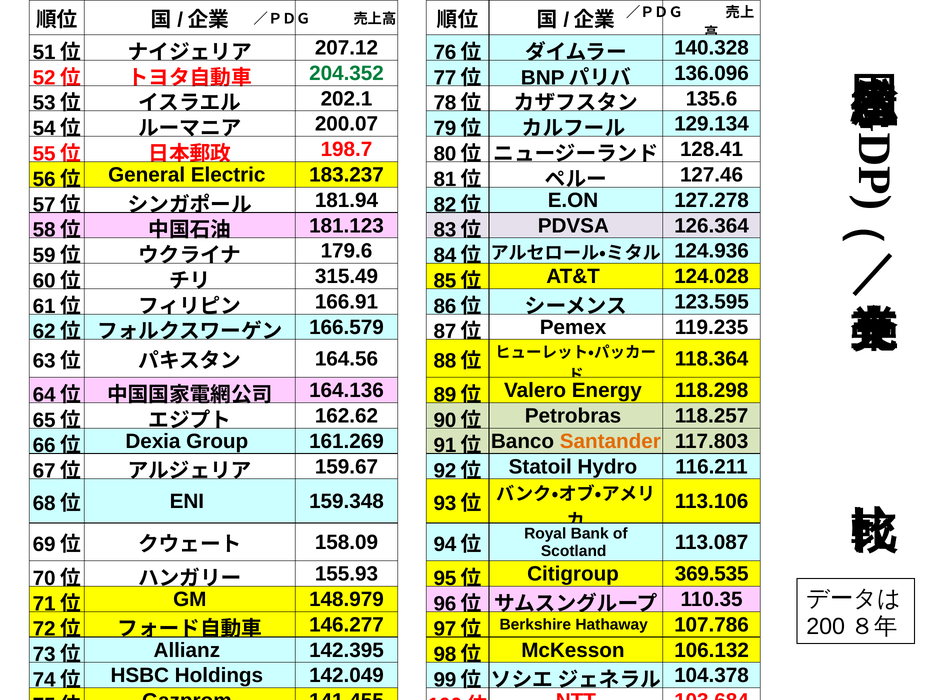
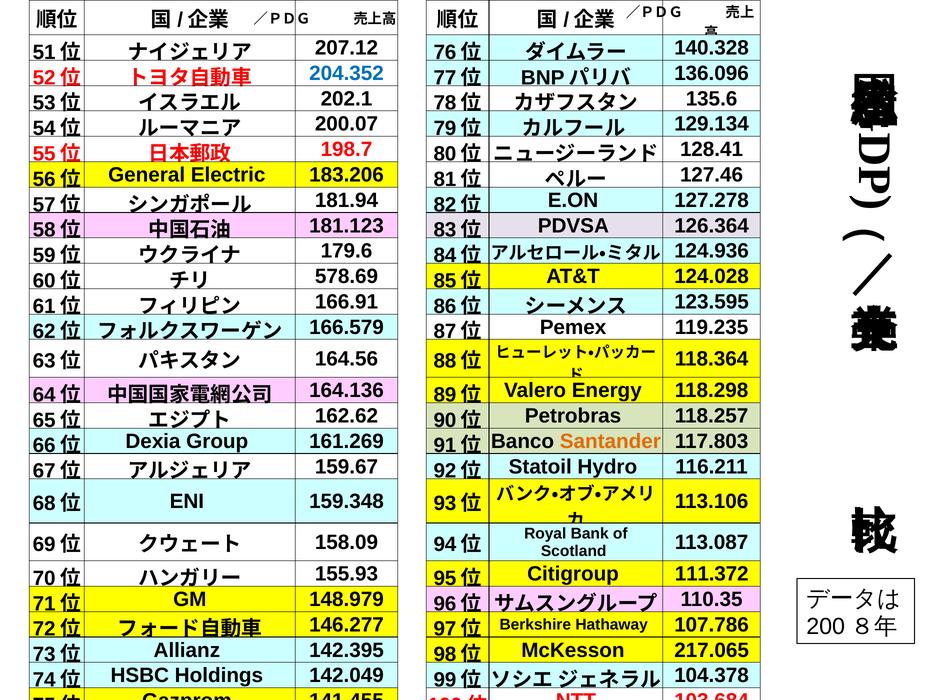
204.352 colour: green -> blue
183.237: 183.237 -> 183.206
315.49: 315.49 -> 578.69
369.535: 369.535 -> 111.372
106.132: 106.132 -> 217.065
